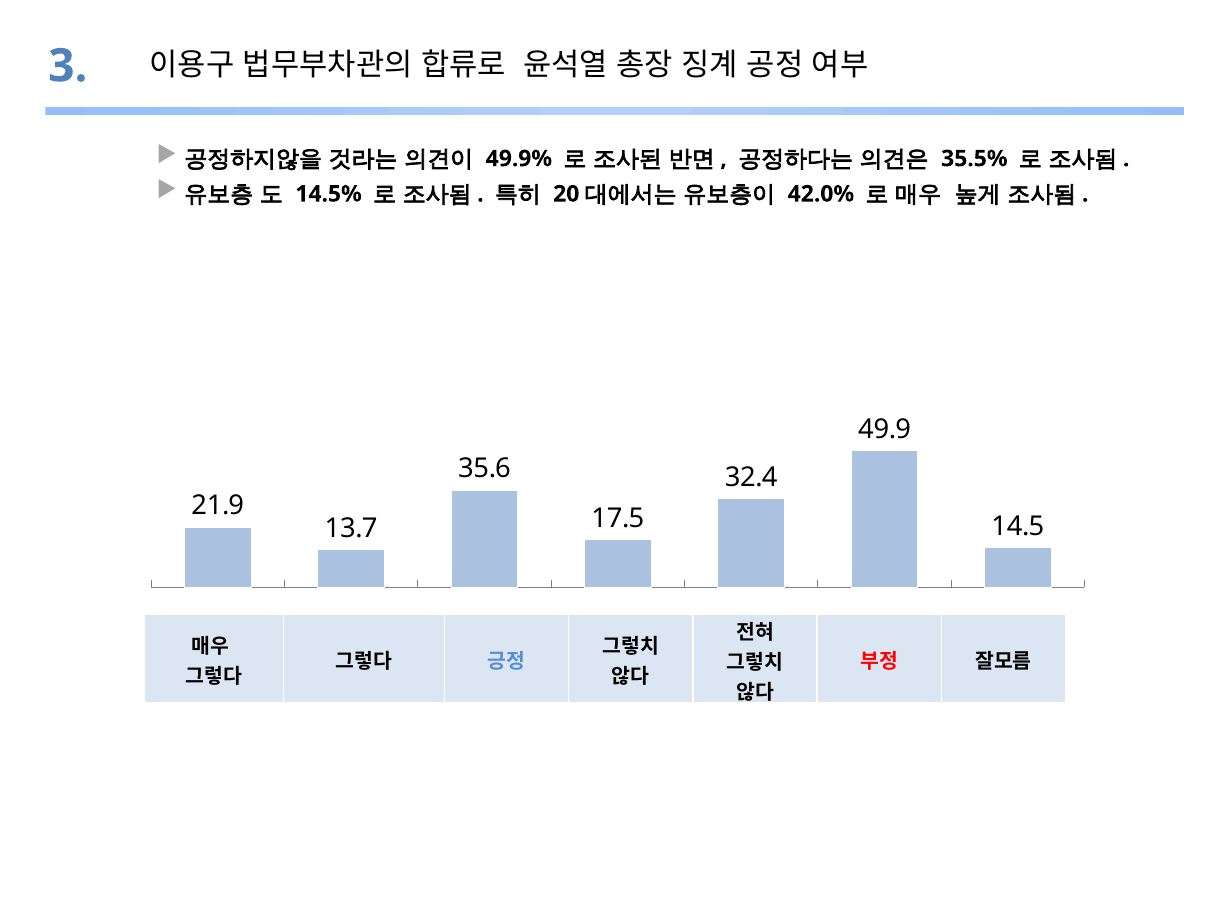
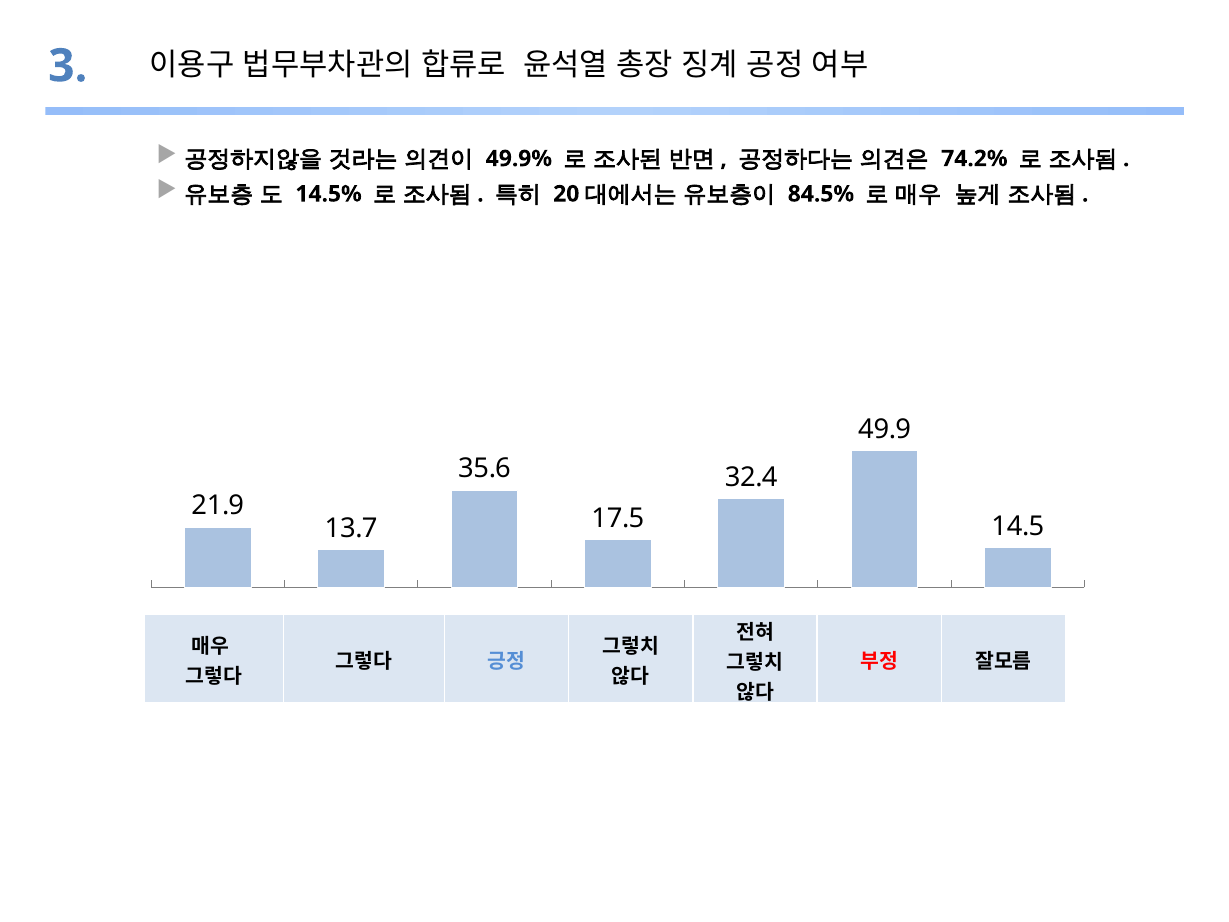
35.5%: 35.5% -> 74.2%
42.0%: 42.0% -> 84.5%
